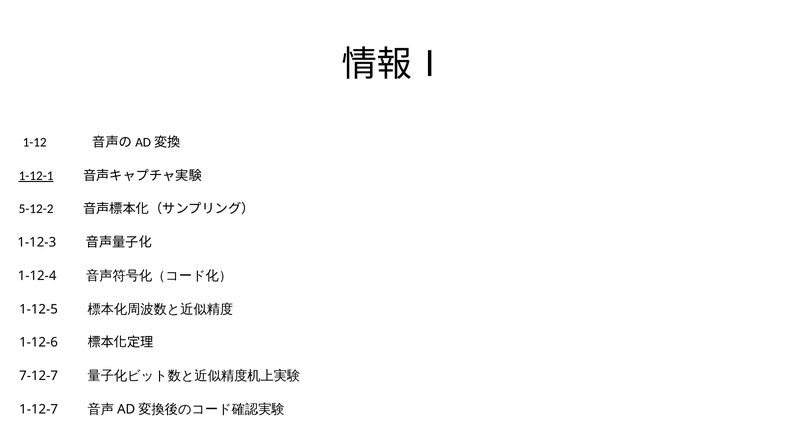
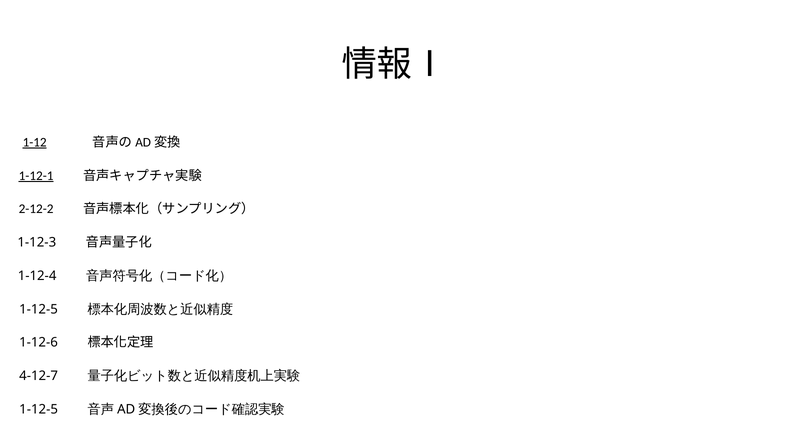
1-12 underline: none -> present
5-12-2: 5-12-2 -> 2-12-2
7-12-7: 7-12-7 -> 4-12-7
1-12-7 at (39, 409): 1-12-7 -> 1-12-5
